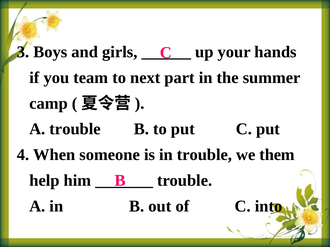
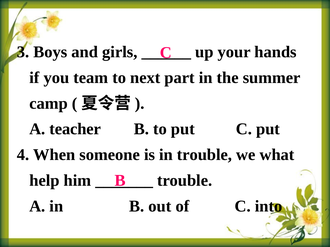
A trouble: trouble -> teacher
them: them -> what
